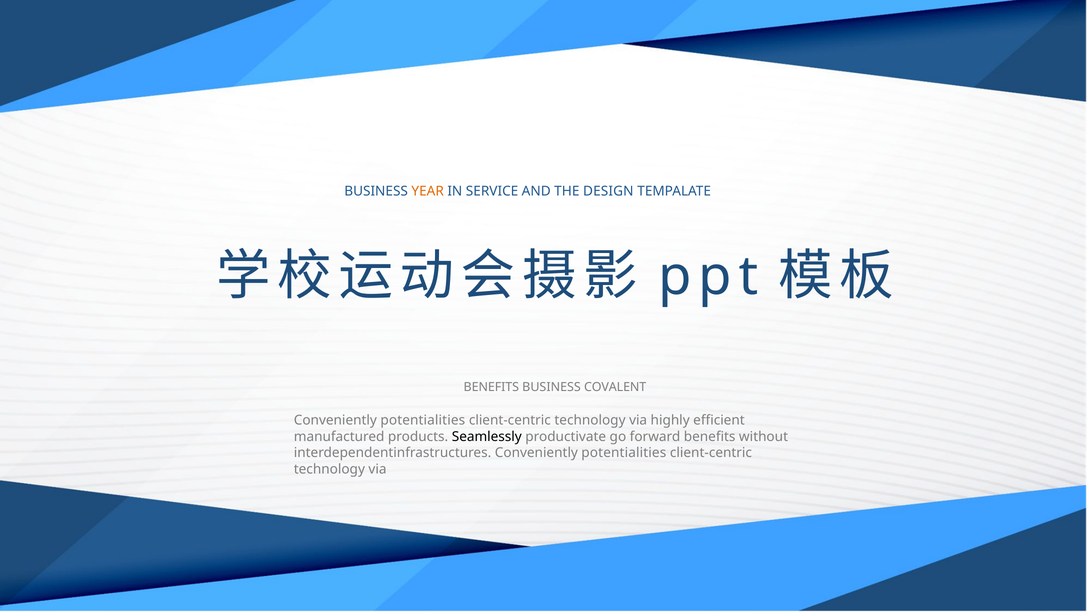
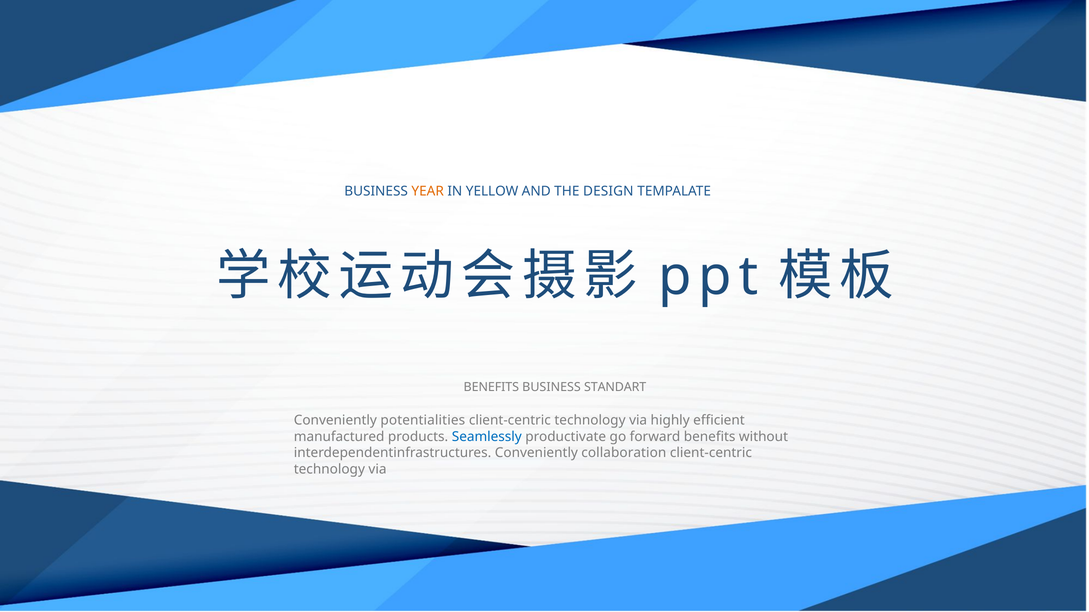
SERVICE: SERVICE -> YELLOW
COVALENT: COVALENT -> STANDART
Seamlessly colour: black -> blue
interdependentinfrastructures Conveniently potentialities: potentialities -> collaboration
